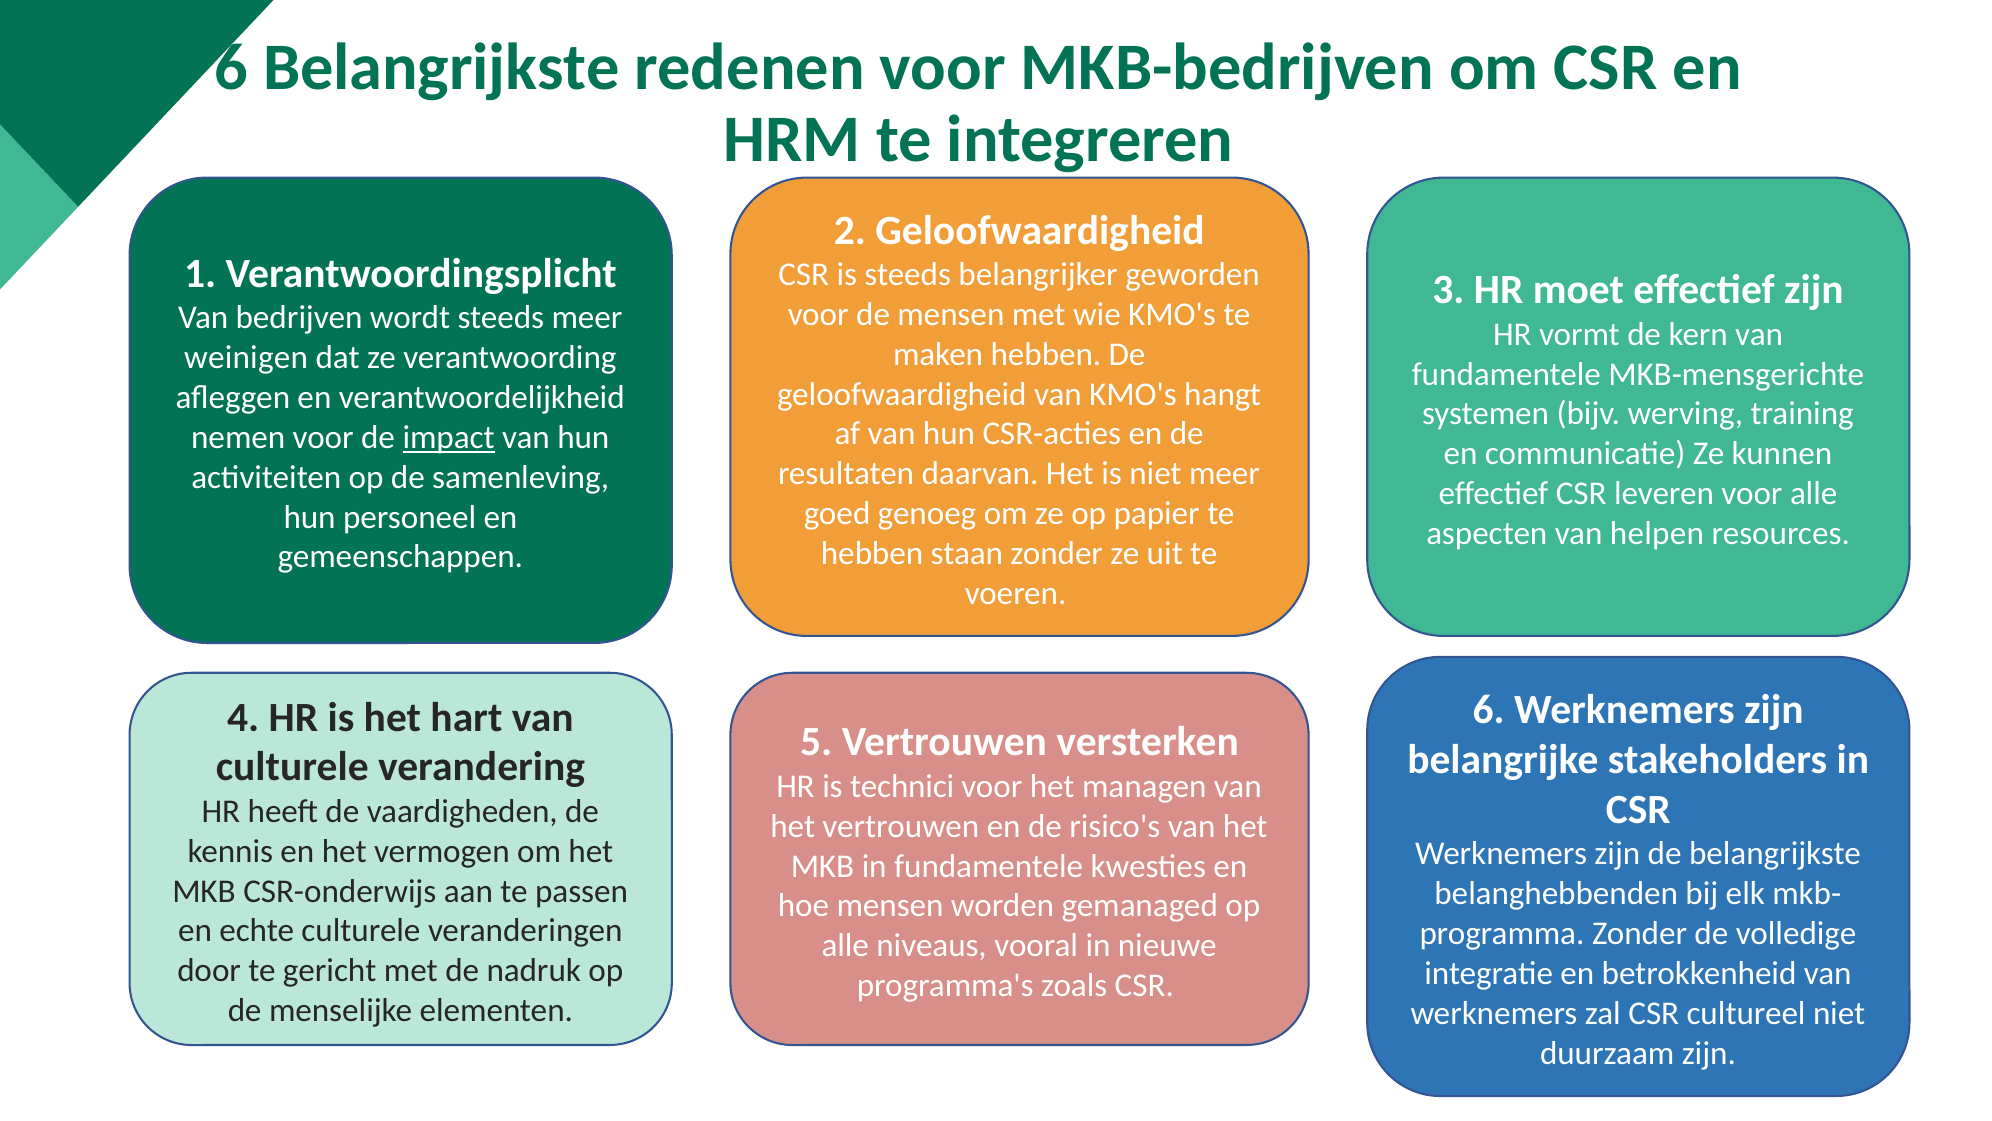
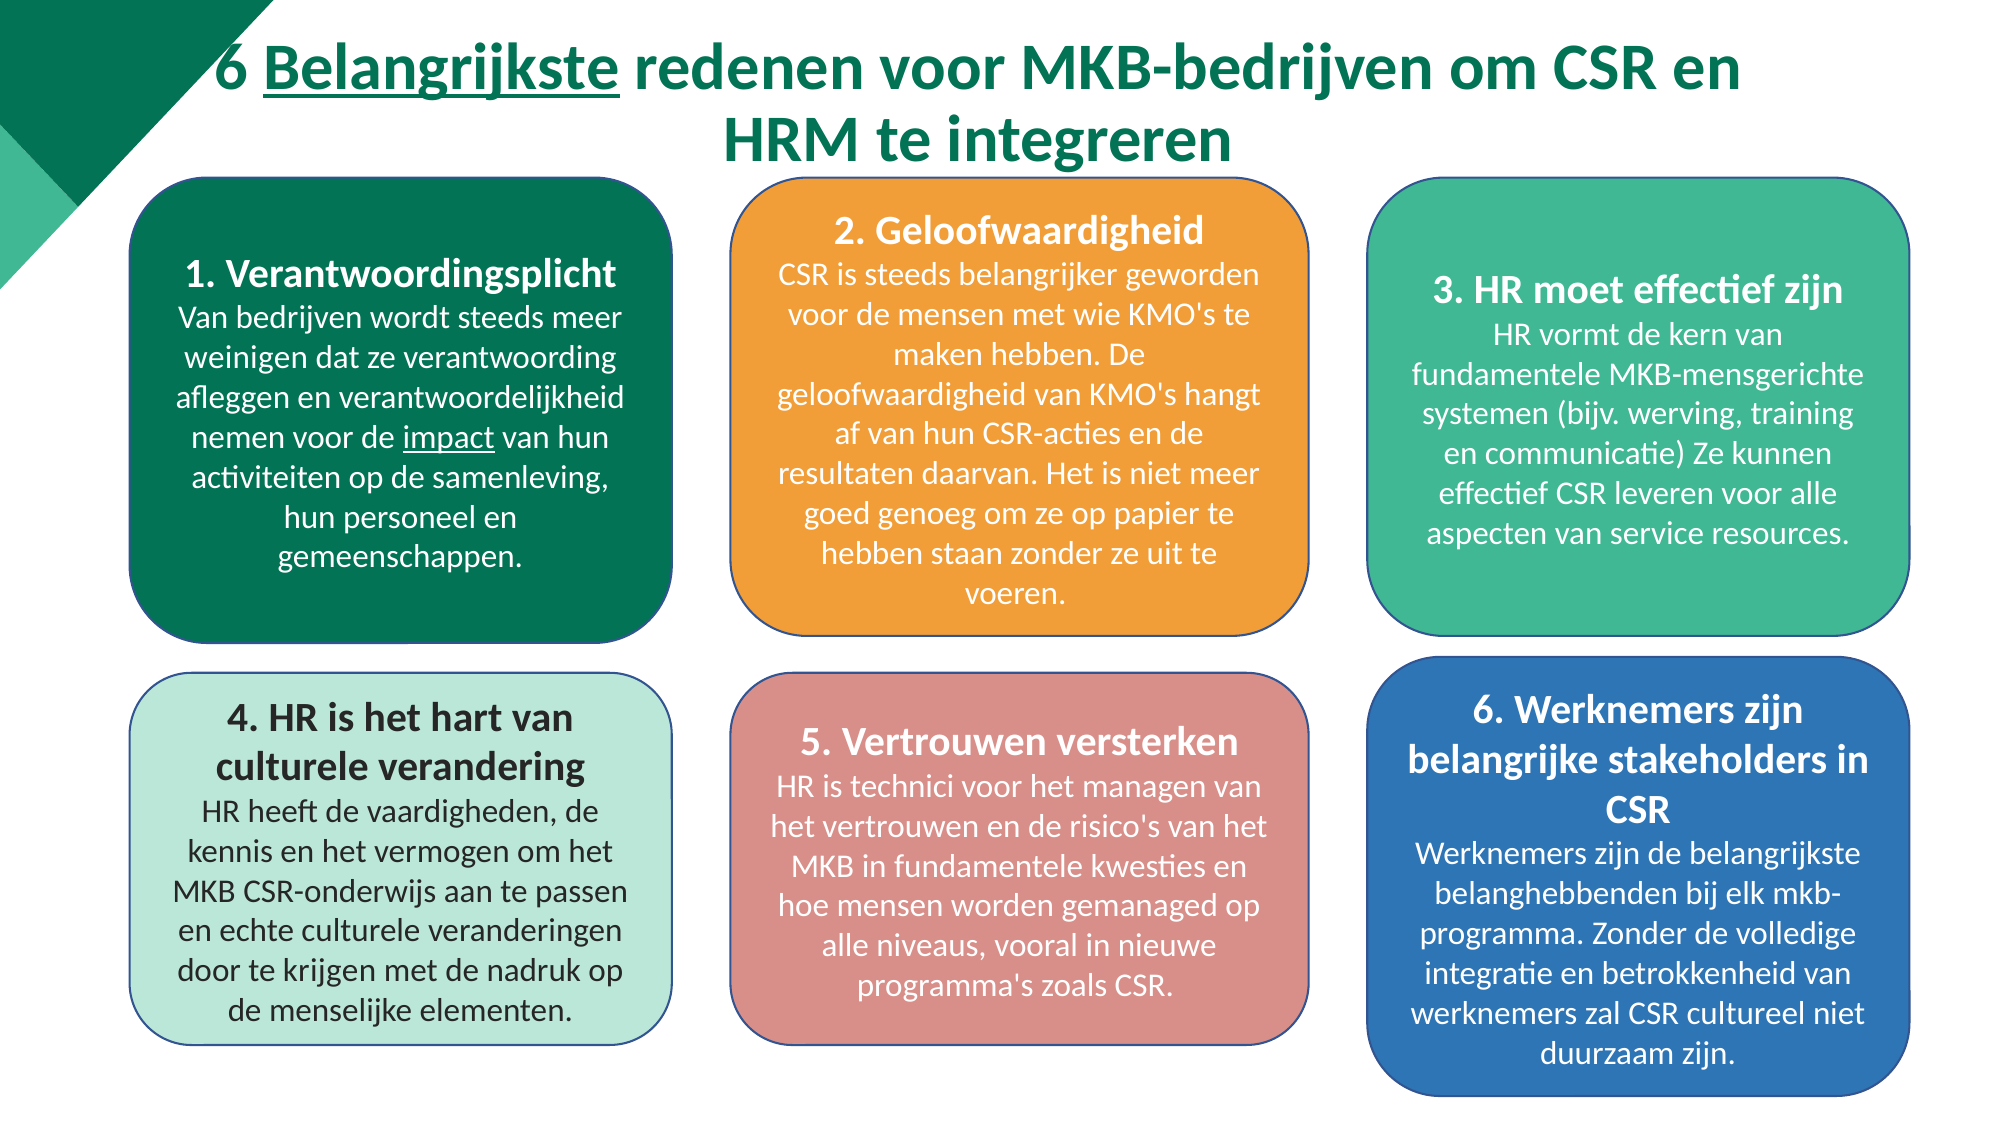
Belangrijkste at (441, 67) underline: none -> present
helpen: helpen -> service
gericht: gericht -> krijgen
